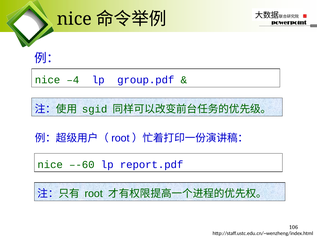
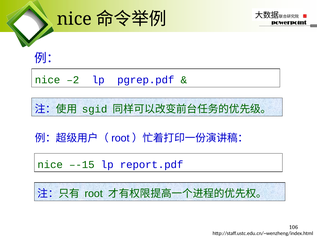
–4: –4 -> –2
group.pdf: group.pdf -> pgrep.pdf
–-60: –-60 -> –-15
